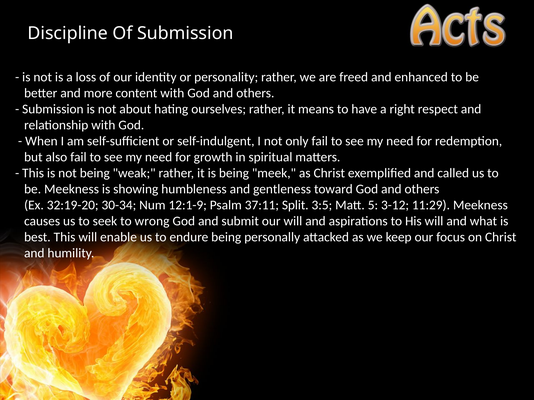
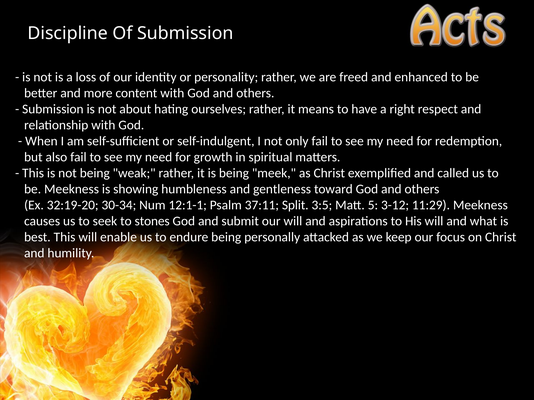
12:1-9: 12:1-9 -> 12:1-1
wrong: wrong -> stones
